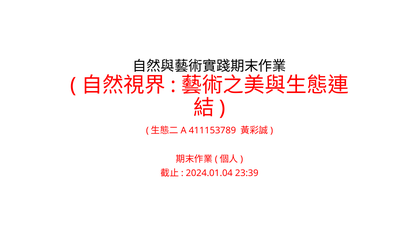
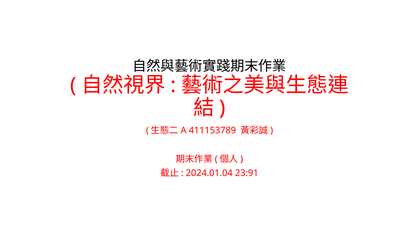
23:39: 23:39 -> 23:91
